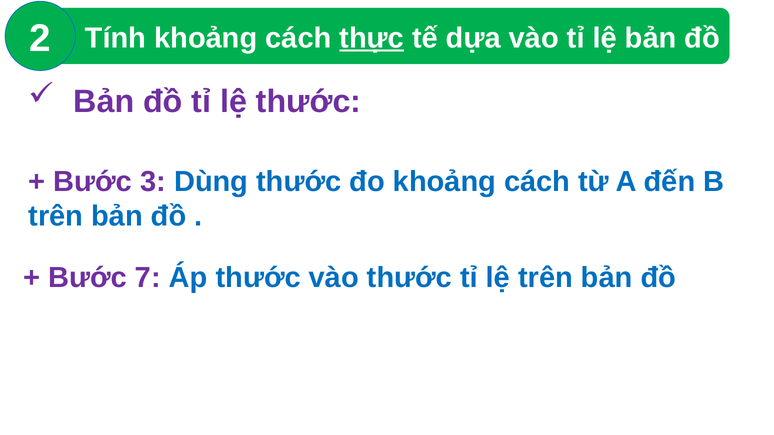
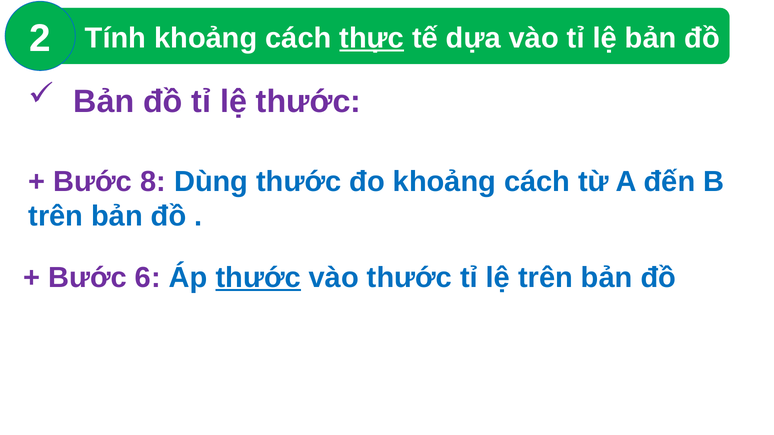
3: 3 -> 8
7: 7 -> 6
thước at (258, 278) underline: none -> present
